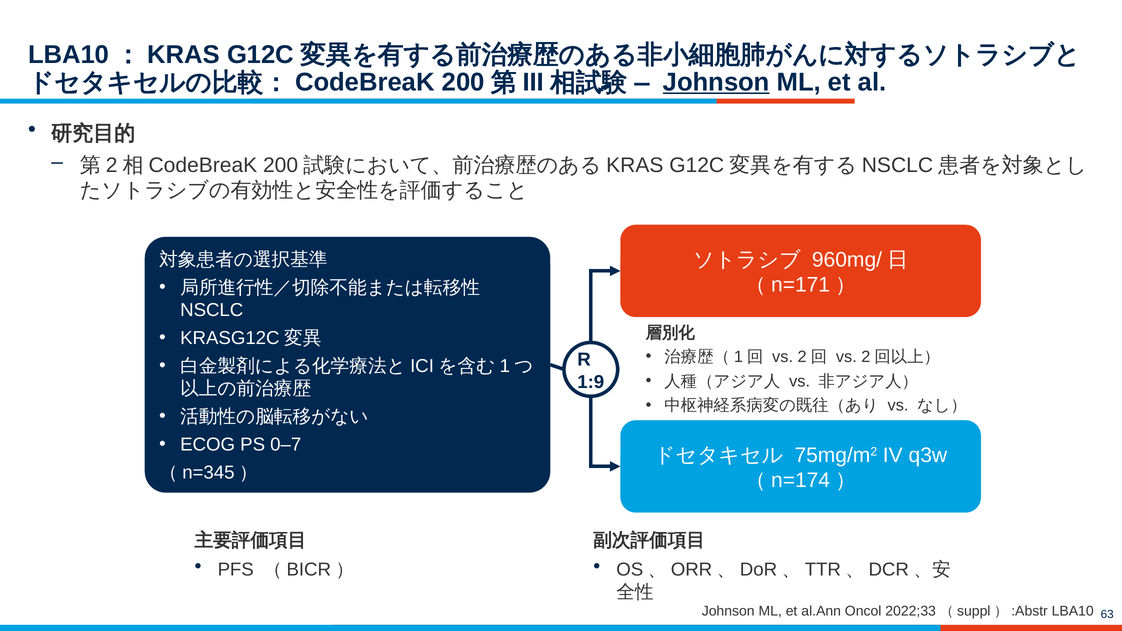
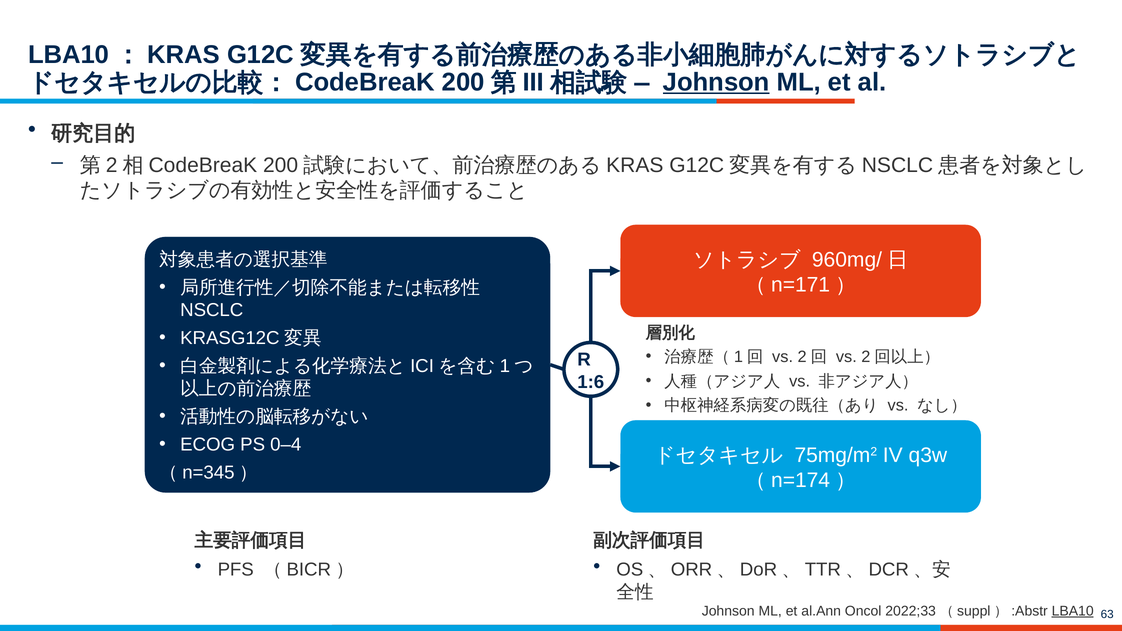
1:9: 1:9 -> 1:6
0–7: 0–7 -> 0–4
LBA10 underline: none -> present
